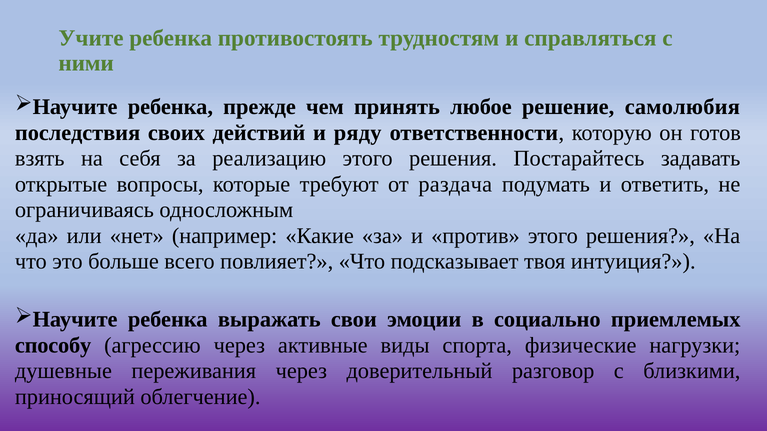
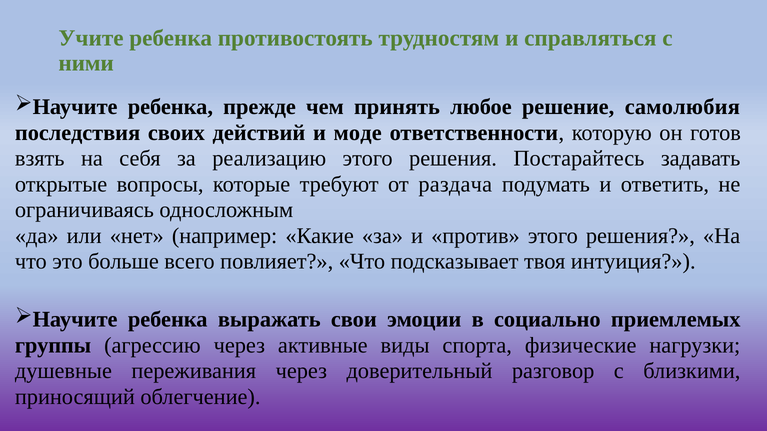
ряду: ряду -> моде
способу: способу -> группы
